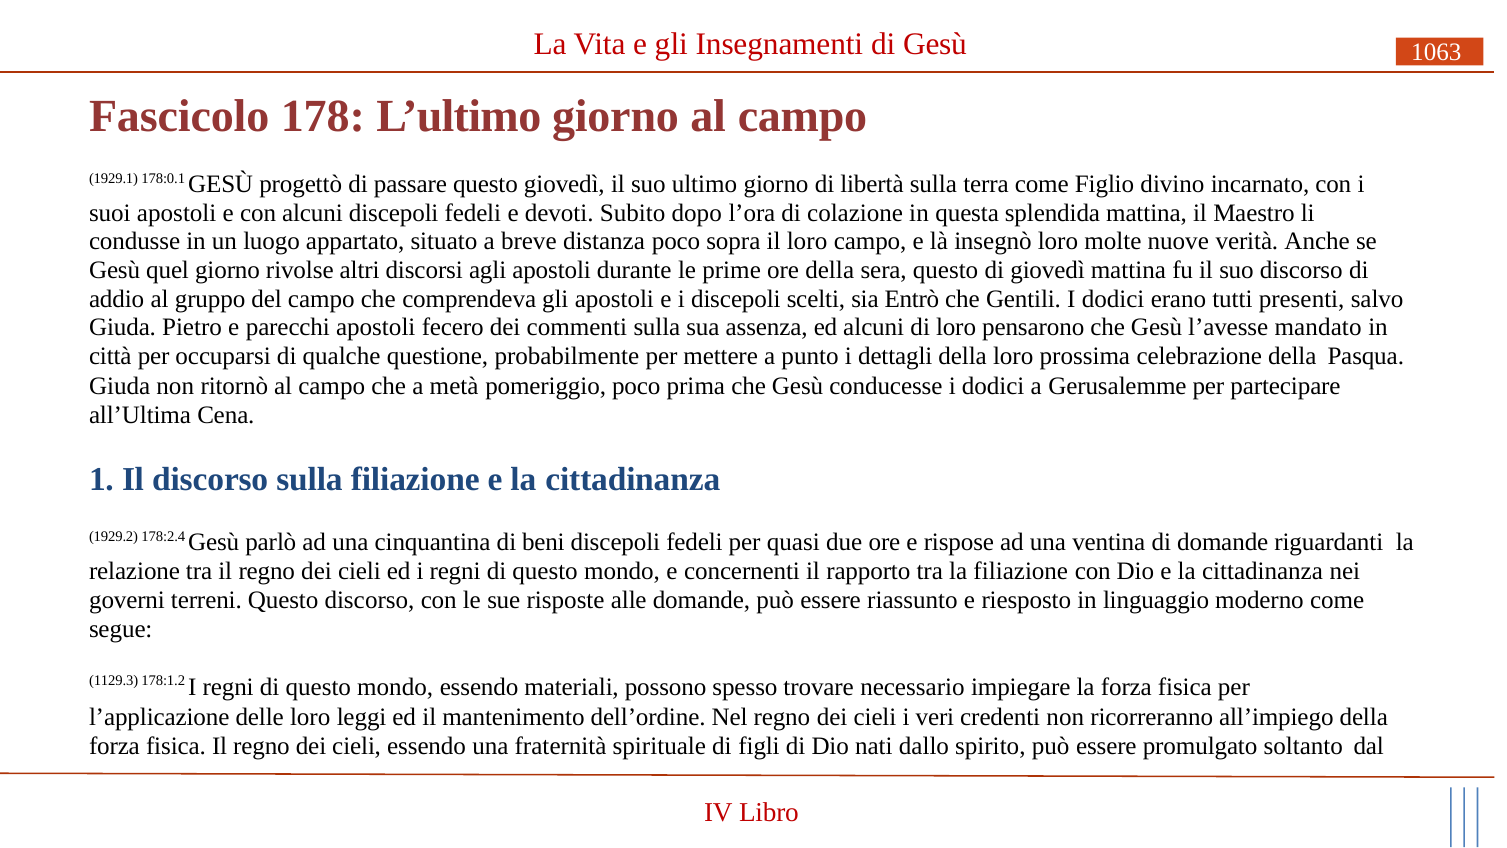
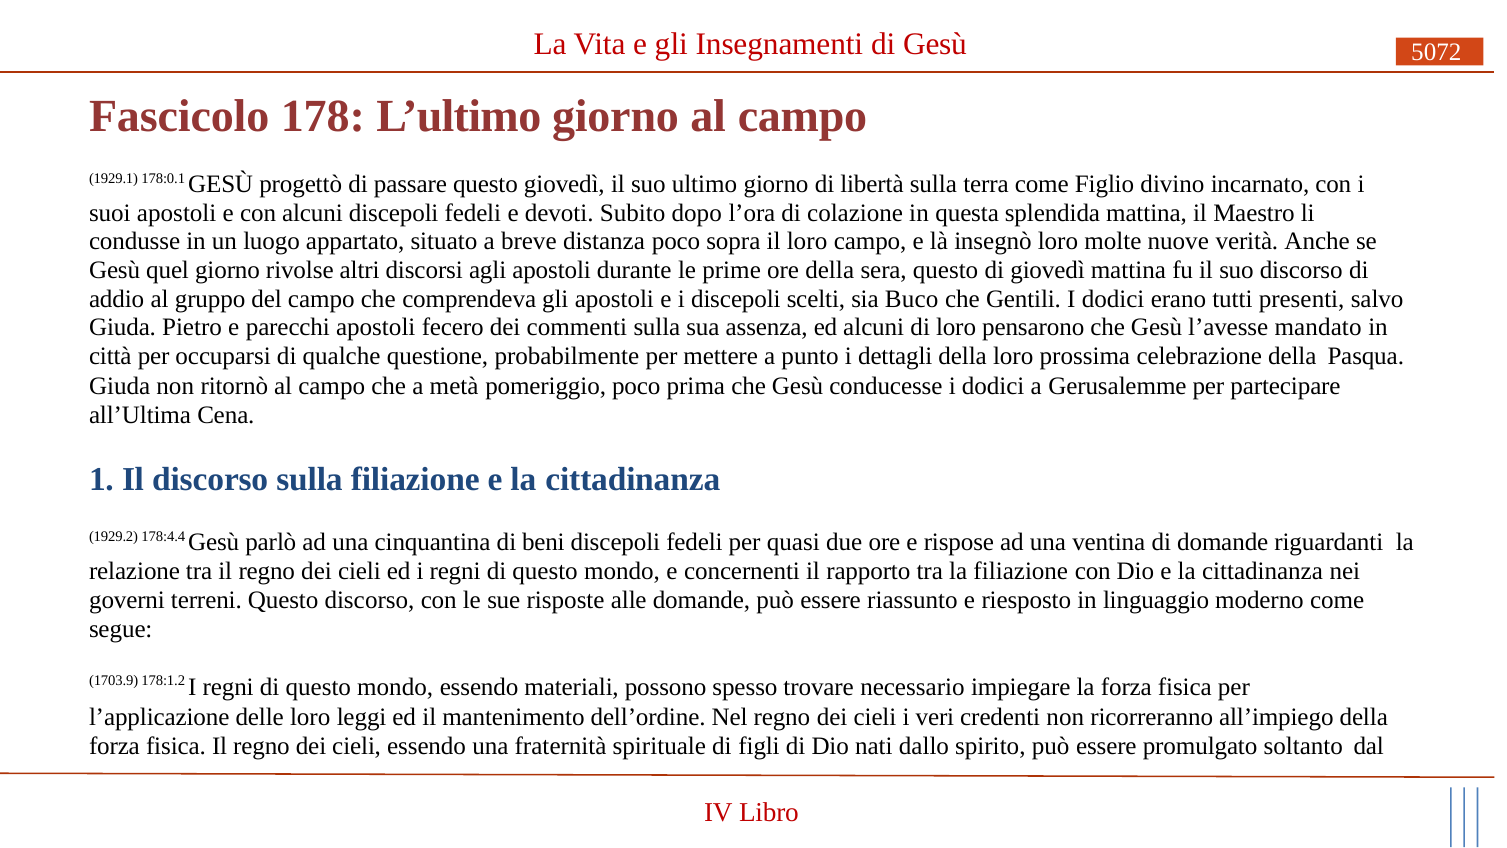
1063: 1063 -> 5072
Entrò: Entrò -> Buco
178:2.4: 178:2.4 -> 178:4.4
1129.3: 1129.3 -> 1703.9
